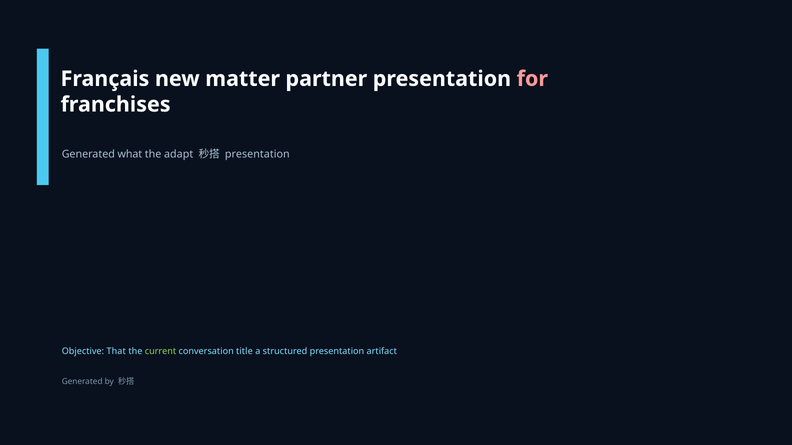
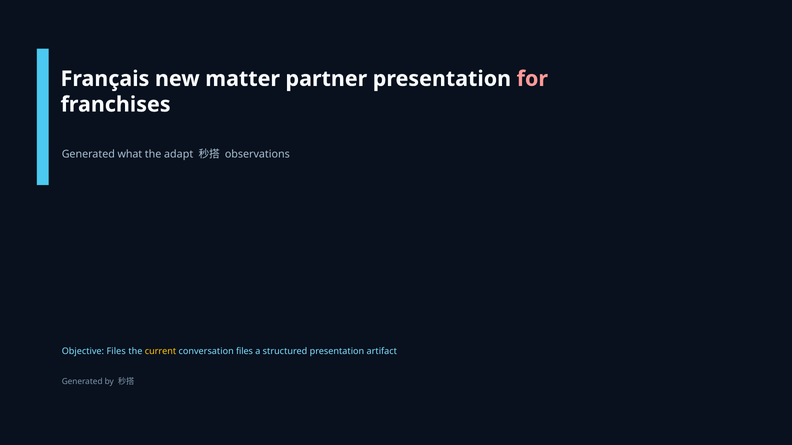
presentation at (257, 155): presentation -> observations
Objective That: That -> Files
current colour: light green -> yellow
conversation title: title -> files
